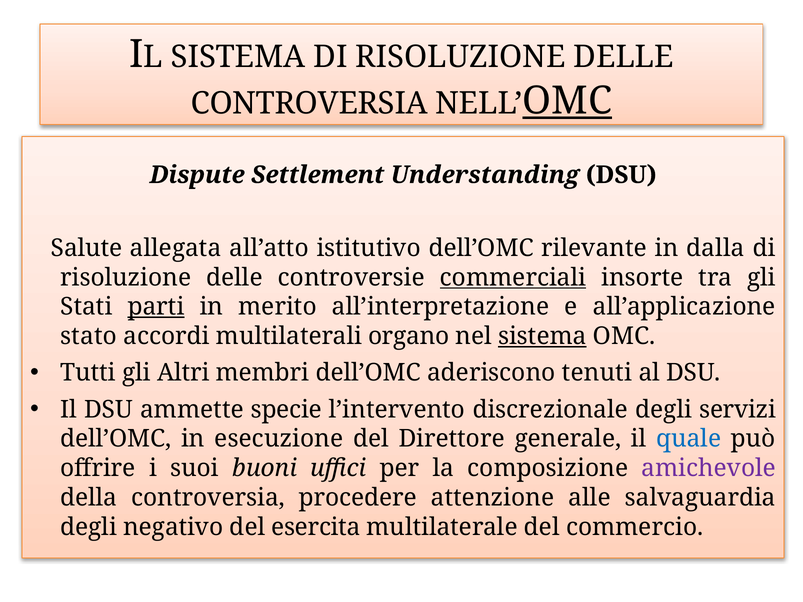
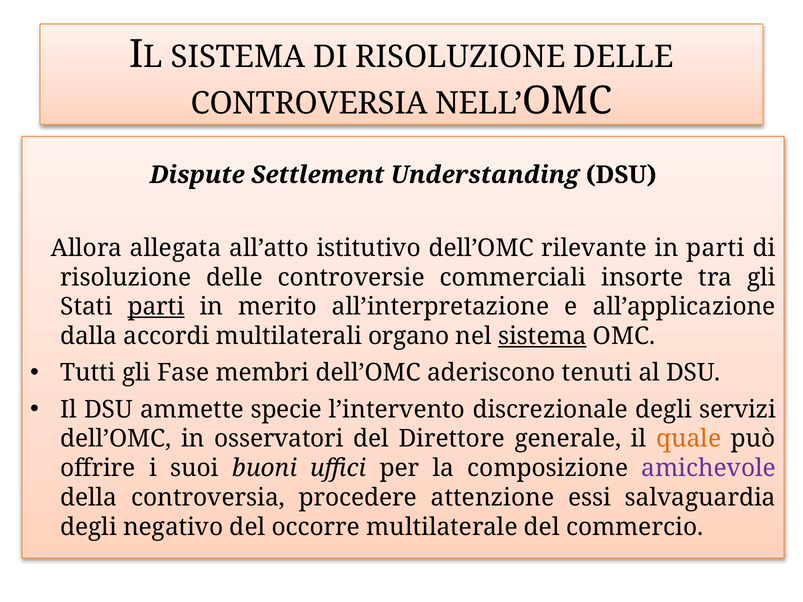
OMC at (567, 101) underline: present -> none
Salute: Salute -> Allora
in dalla: dalla -> parti
commerciali underline: present -> none
stato: stato -> dalla
Altri: Altri -> Fase
esecuzione: esecuzione -> osservatori
quale colour: blue -> orange
alle: alle -> essi
esercita: esercita -> occorre
